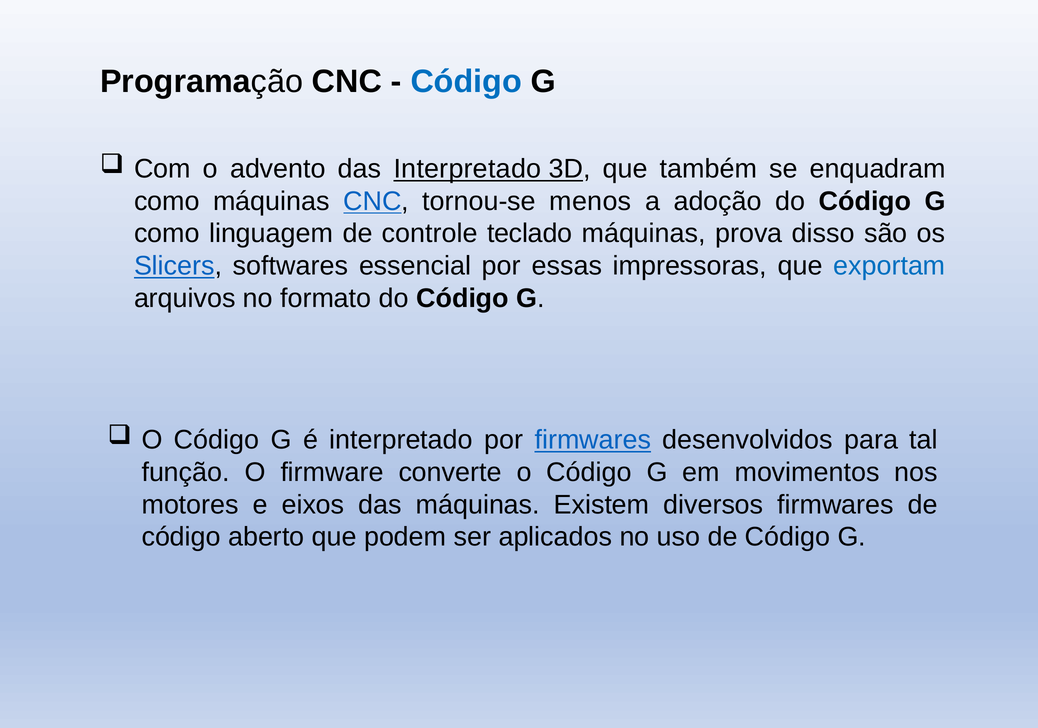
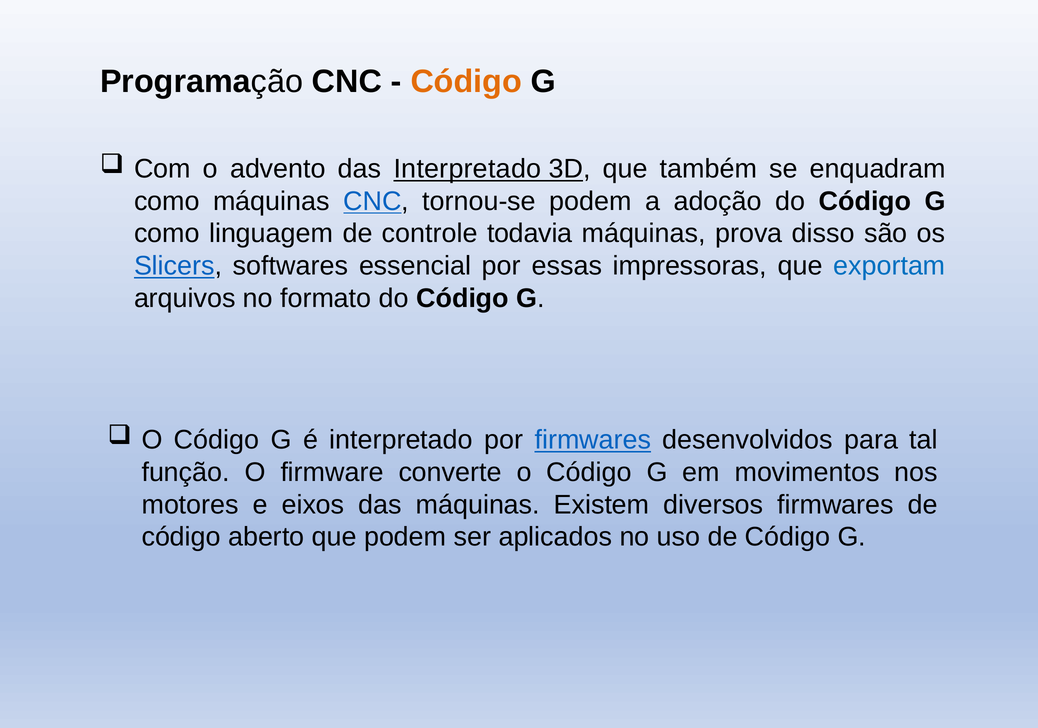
Código at (466, 81) colour: blue -> orange
tornou-se menos: menos -> podem
teclado: teclado -> todavia
